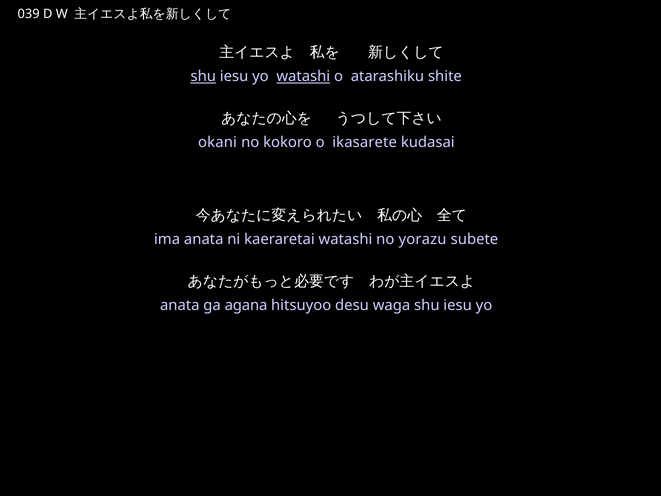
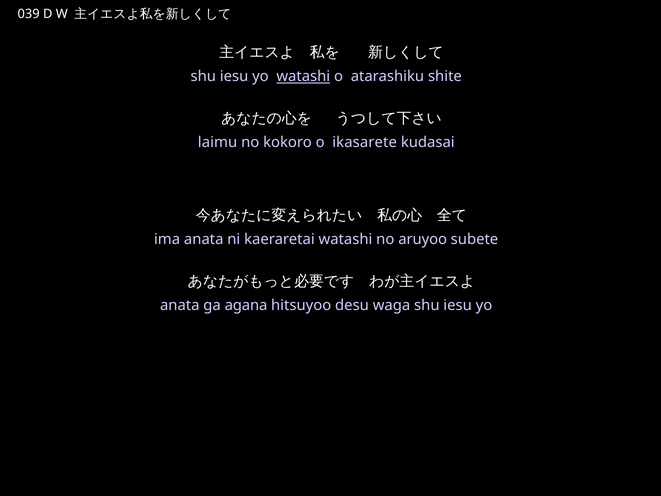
shu at (203, 76) underline: present -> none
okani: okani -> laimu
yorazu: yorazu -> aruyoo
